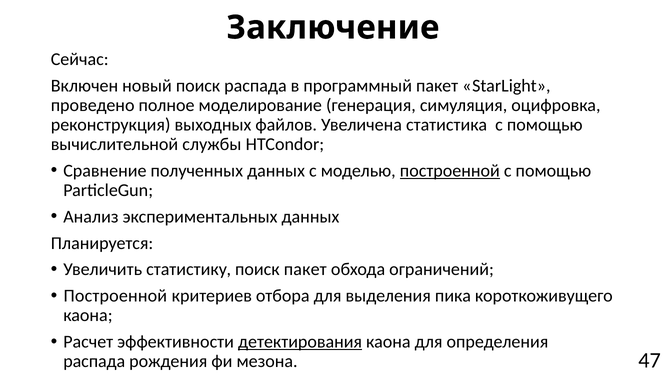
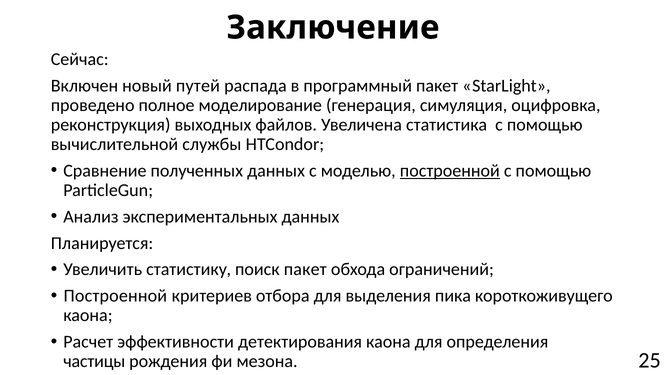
новый поиск: поиск -> путей
детектирования underline: present -> none
распада at (94, 361): распада -> частицы
47: 47 -> 25
